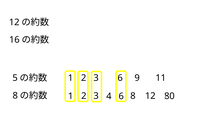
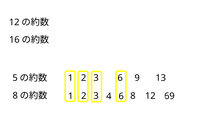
11: 11 -> 13
80: 80 -> 69
